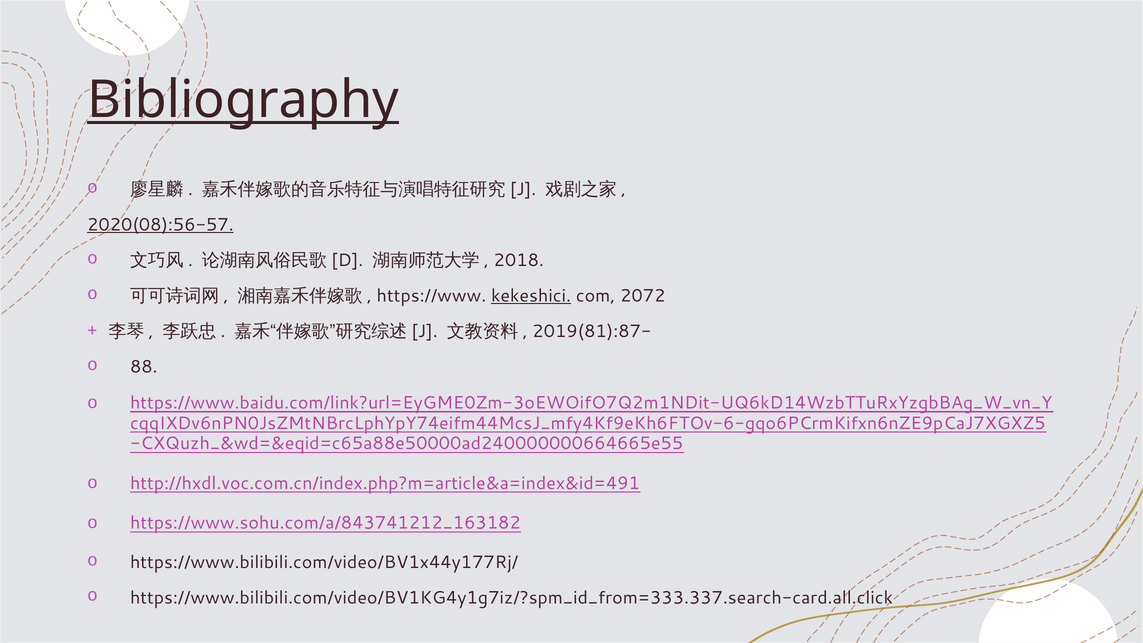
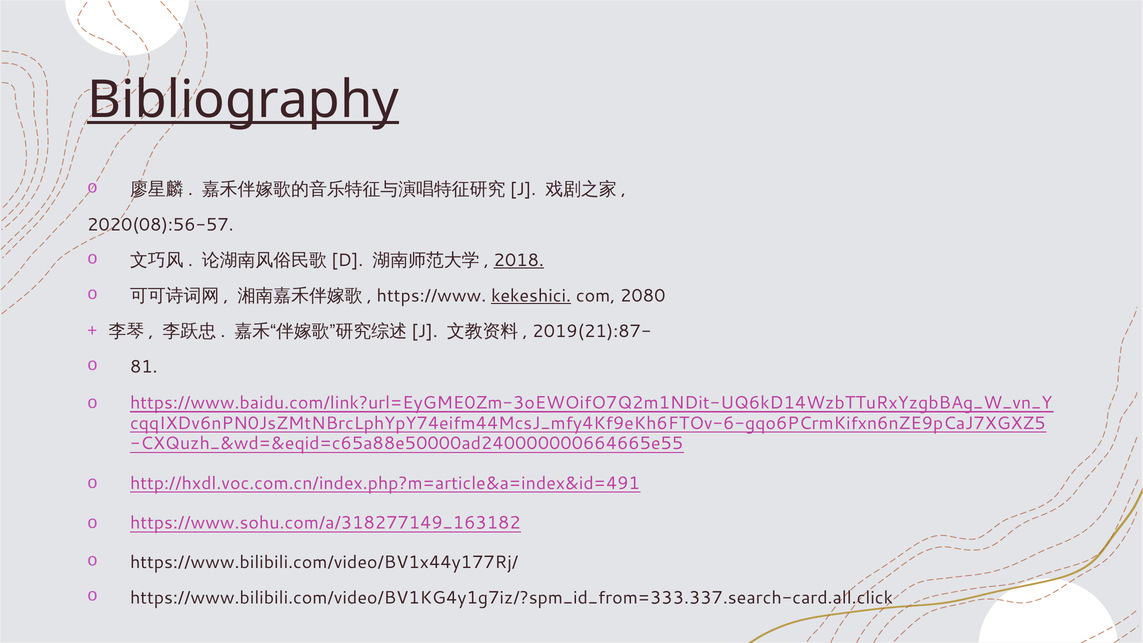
2020(08):56-57 underline: present -> none
2018 underline: none -> present
2072: 2072 -> 2080
2019(81):87-: 2019(81):87- -> 2019(21):87-
88: 88 -> 81
https://www.sohu.com/a/843741212_163182: https://www.sohu.com/a/843741212_163182 -> https://www.sohu.com/a/318277149_163182
